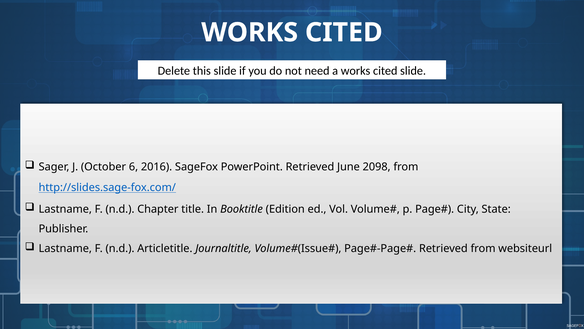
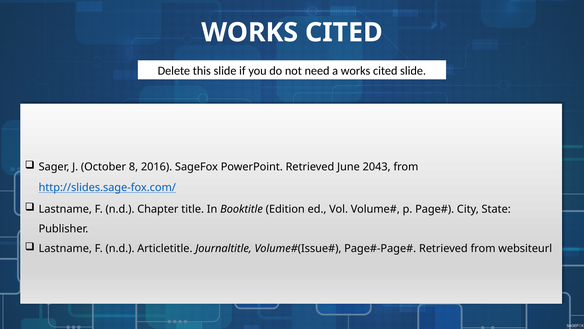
6: 6 -> 8
2098: 2098 -> 2043
